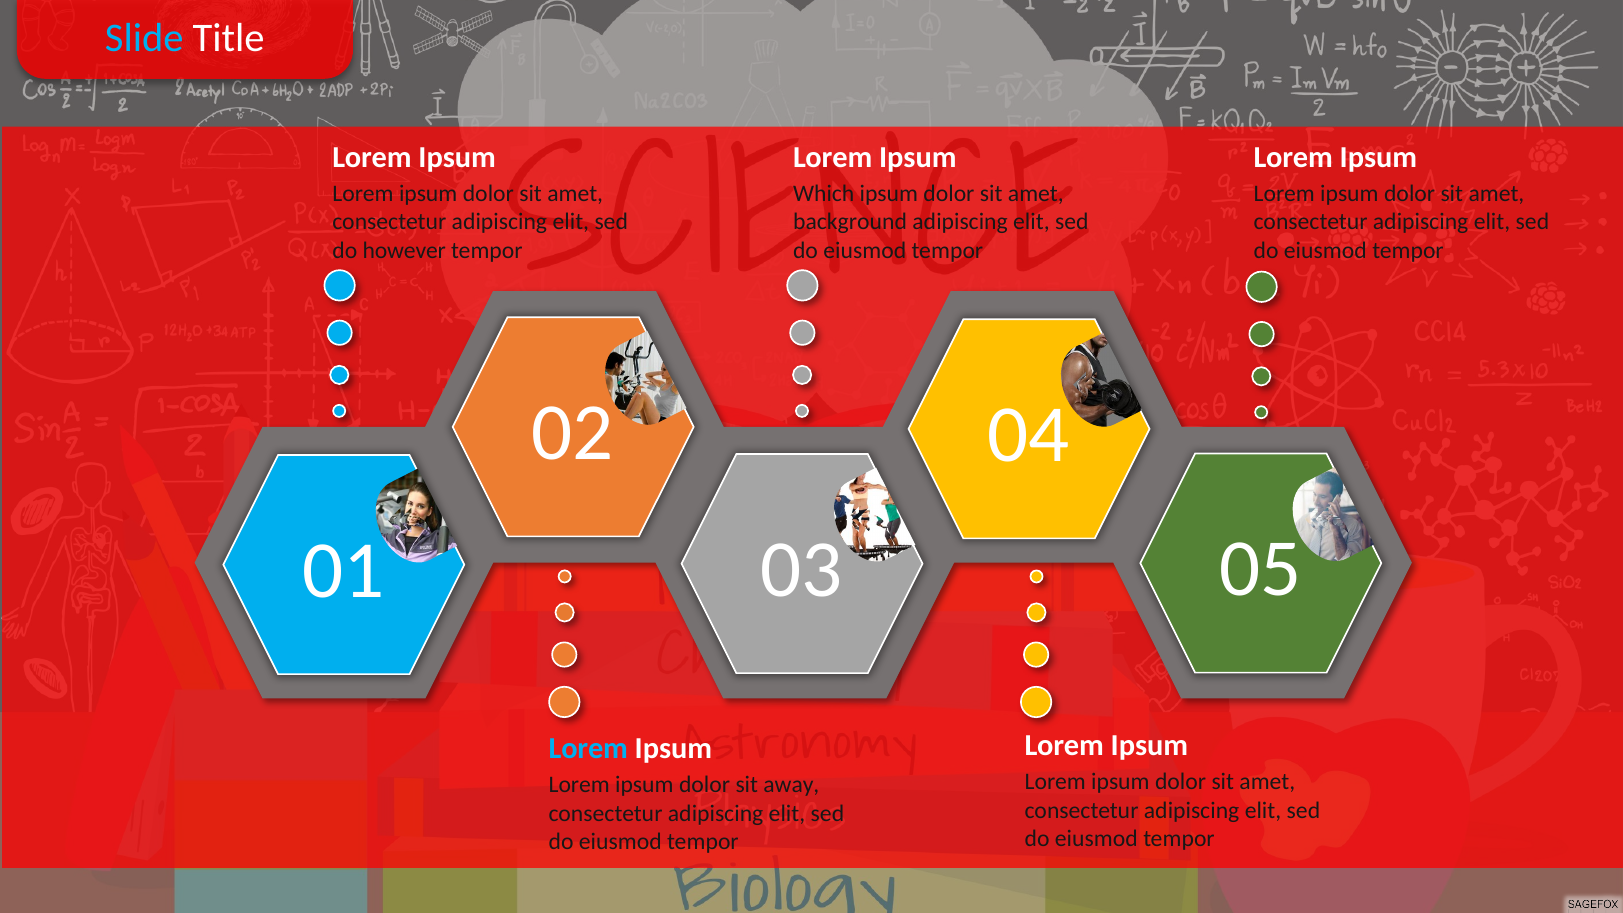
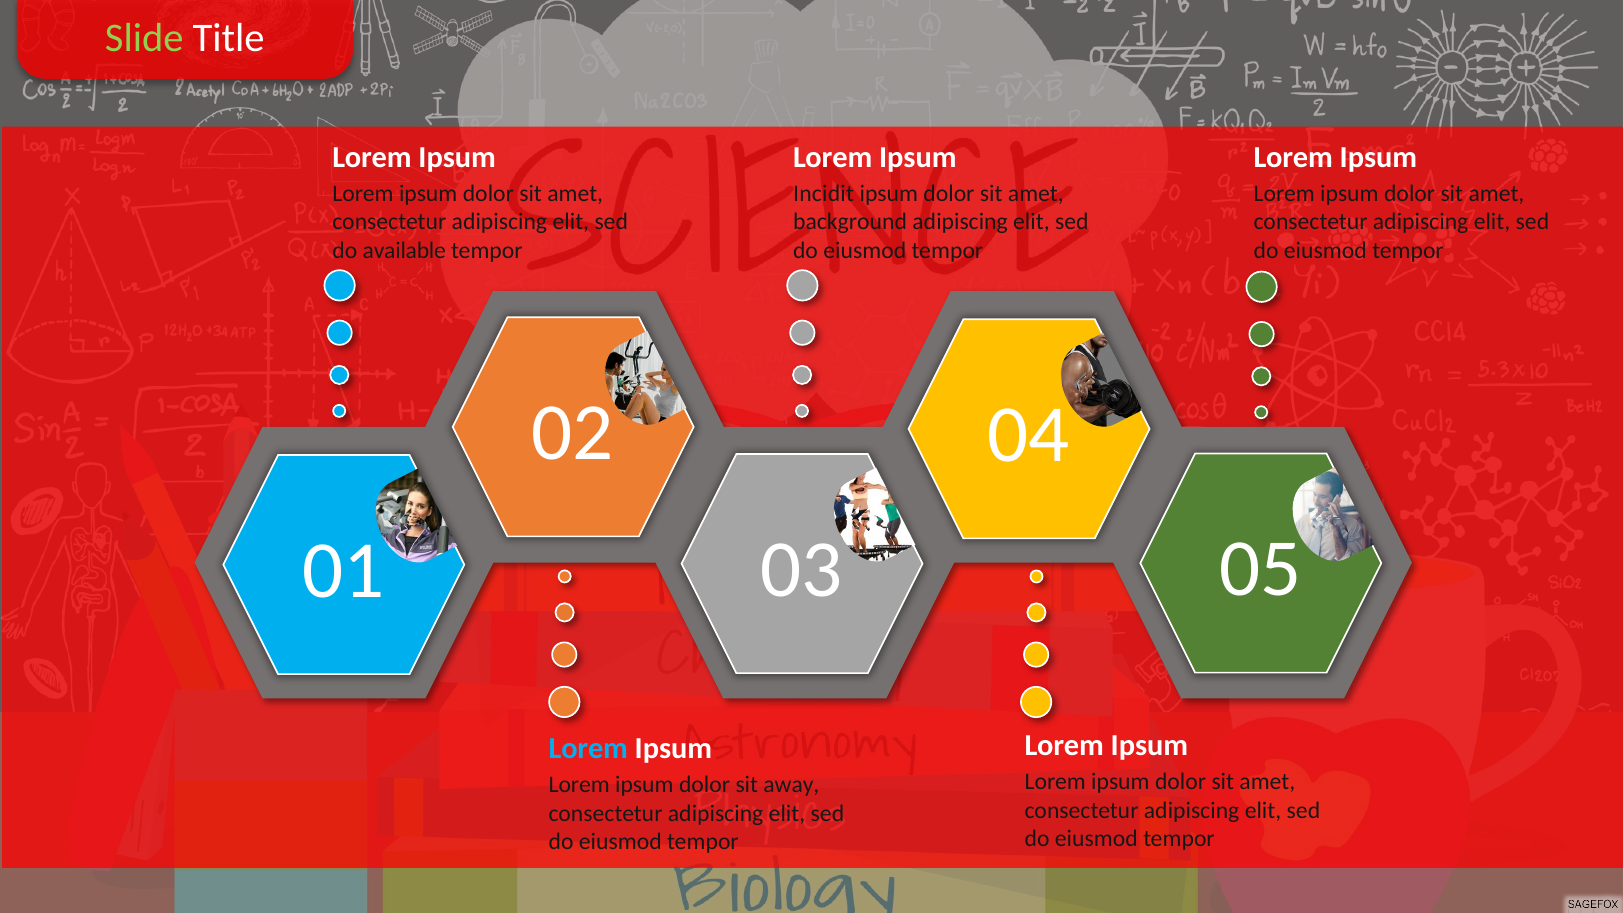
Slide colour: light blue -> light green
Which: Which -> Incidit
however: however -> available
